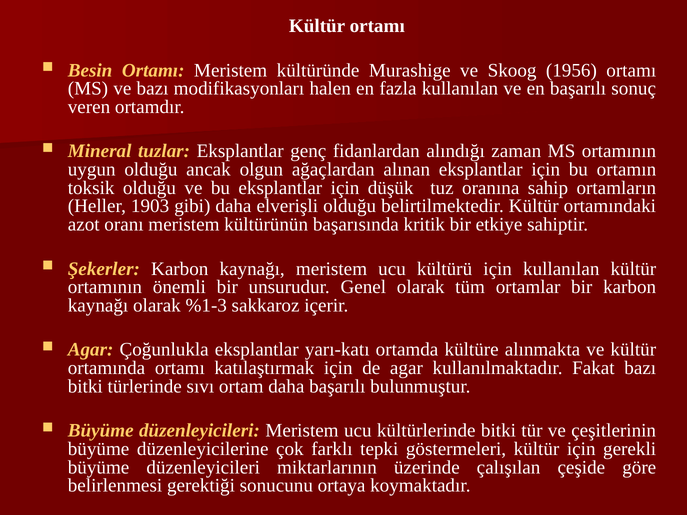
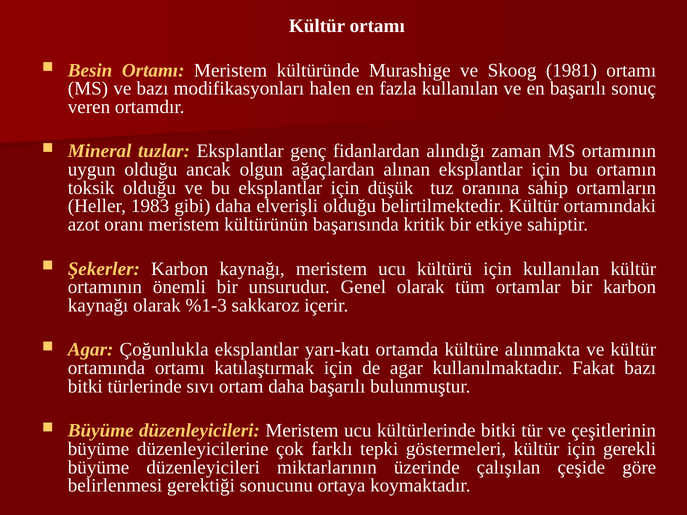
1956: 1956 -> 1981
1903: 1903 -> 1983
